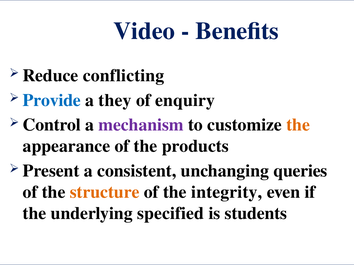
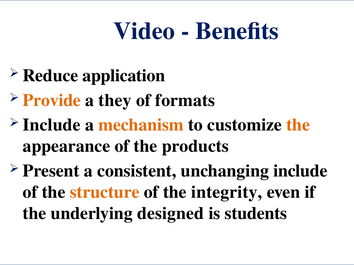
conflicting: conflicting -> application
Provide colour: blue -> orange
enquiry: enquiry -> formats
Control at (52, 125): Control -> Include
mechanism colour: purple -> orange
unchanging queries: queries -> include
specified: specified -> designed
